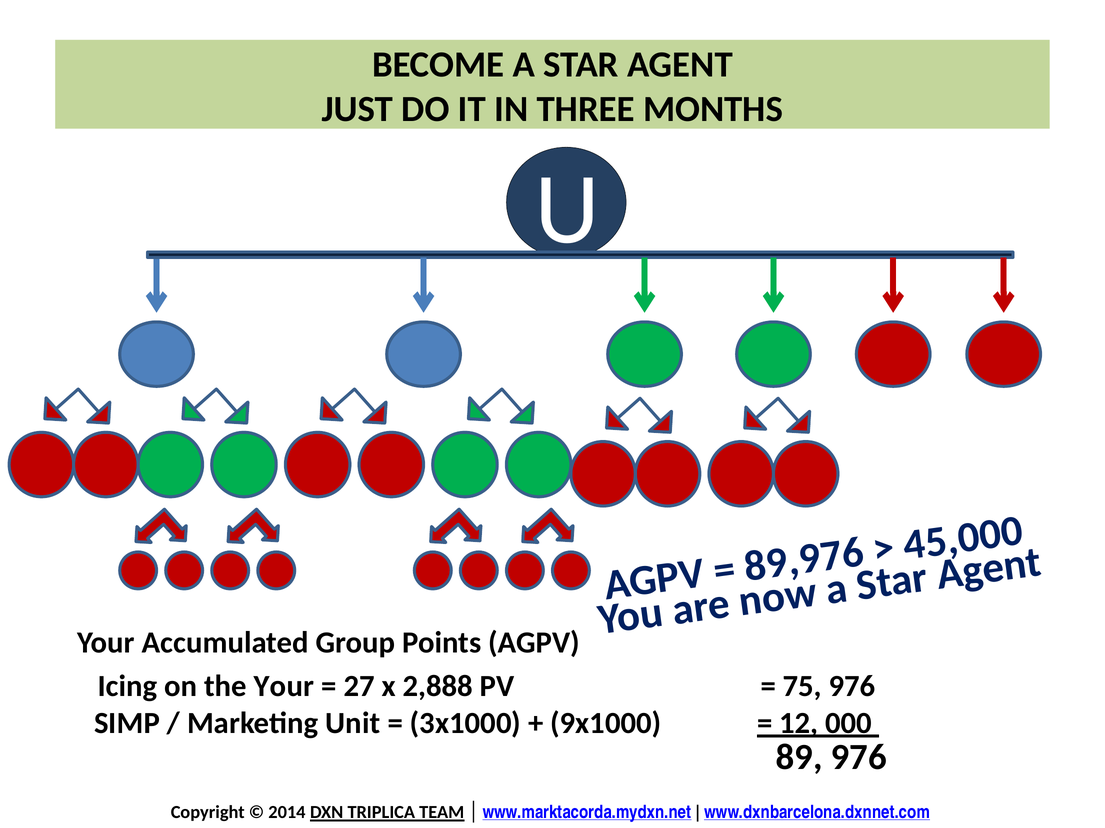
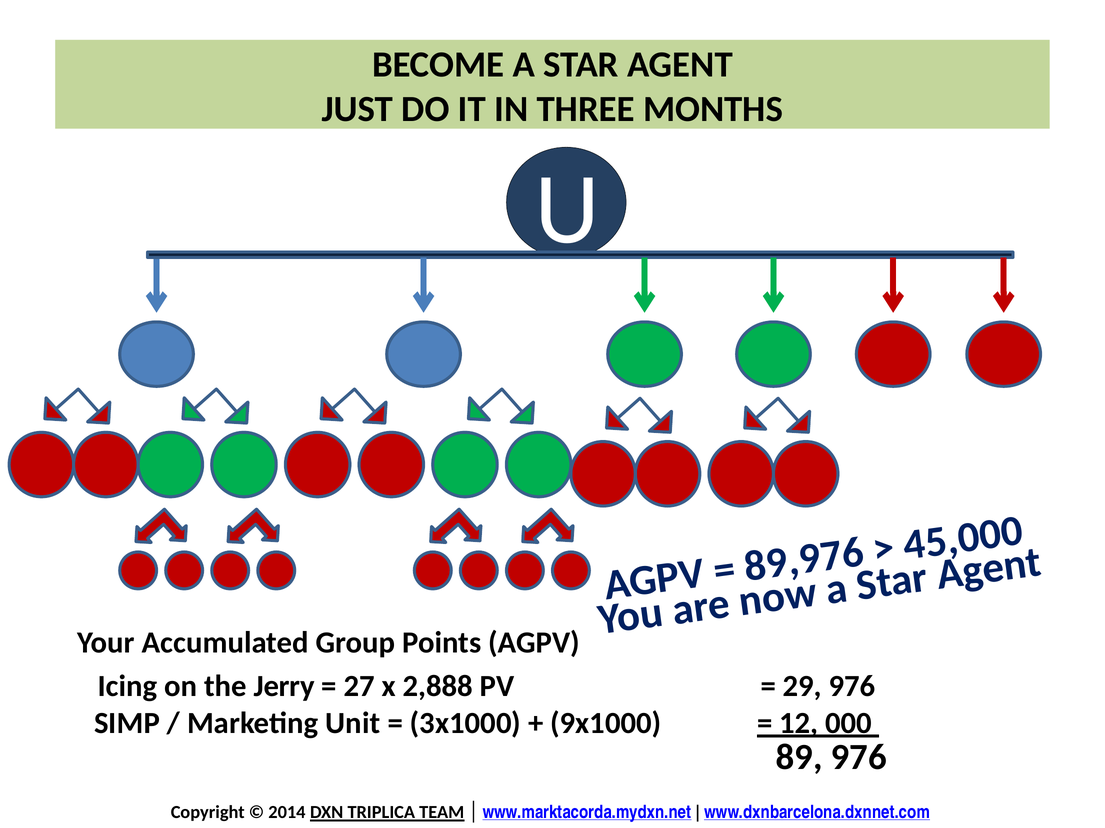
the Your: Your -> Jerry
75: 75 -> 29
